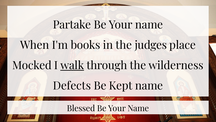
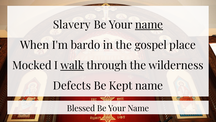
Partake: Partake -> Slavery
name at (149, 25) underline: none -> present
books: books -> bardo
judges: judges -> gospel
